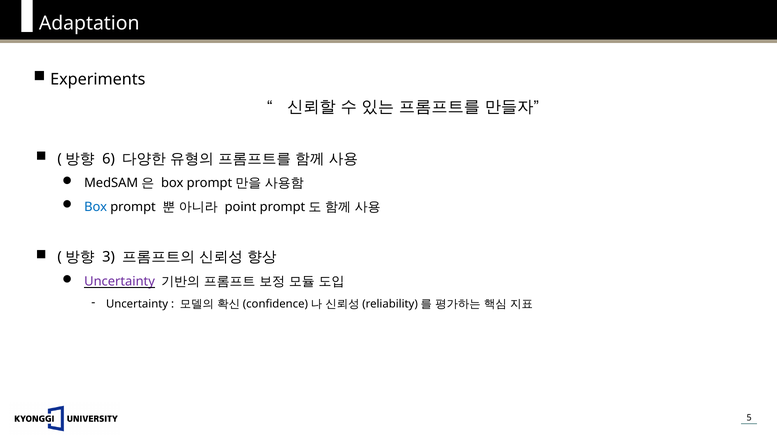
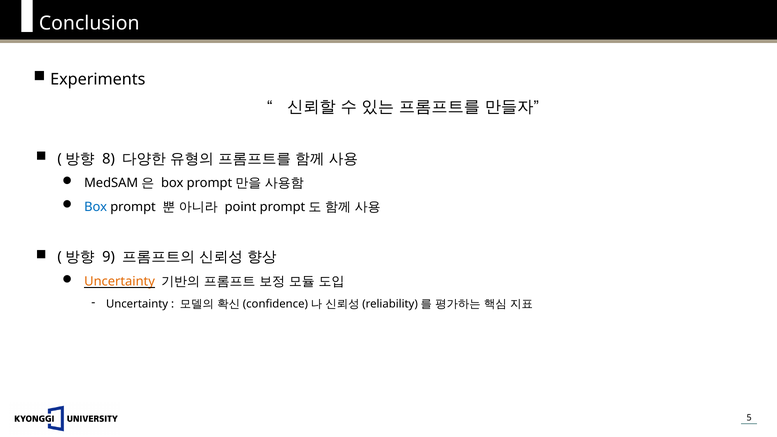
Adaptation: Adaptation -> Conclusion
6: 6 -> 8
3: 3 -> 9
Uncertainty at (120, 282) colour: purple -> orange
